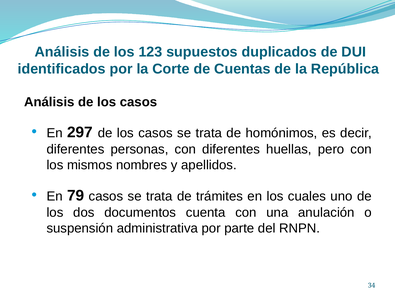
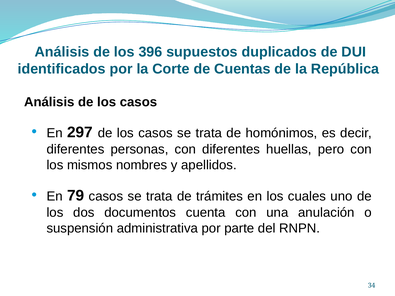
123: 123 -> 396
